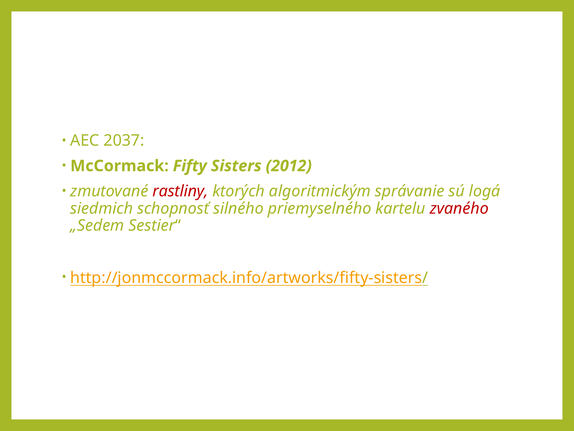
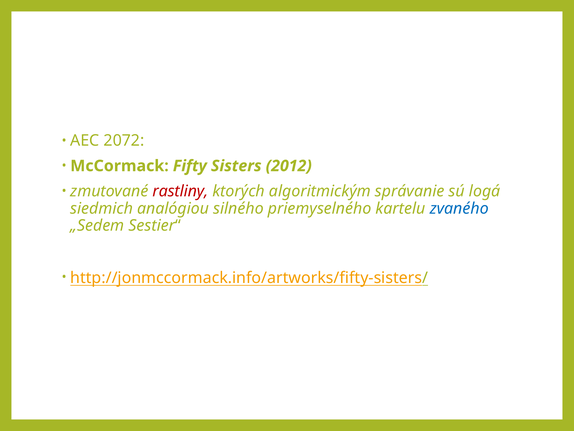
2037: 2037 -> 2072
schopnosť: schopnosť -> analógiou
zvaného colour: red -> blue
